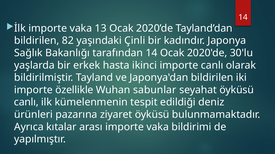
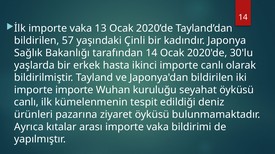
82: 82 -> 57
importe özellikle: özellikle -> importe
sabunlar: sabunlar -> kuruluğu
